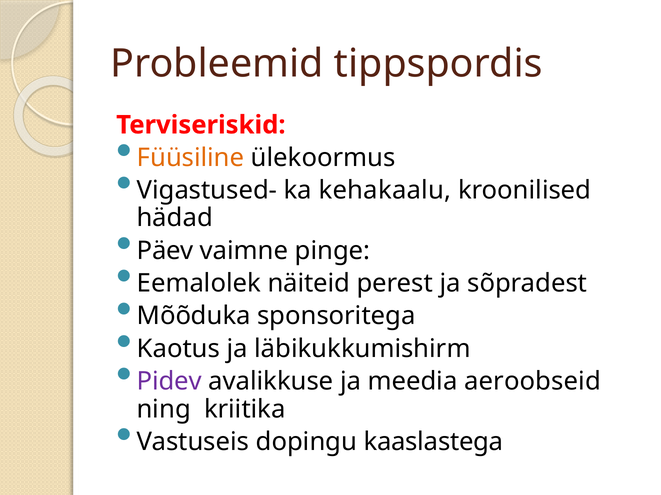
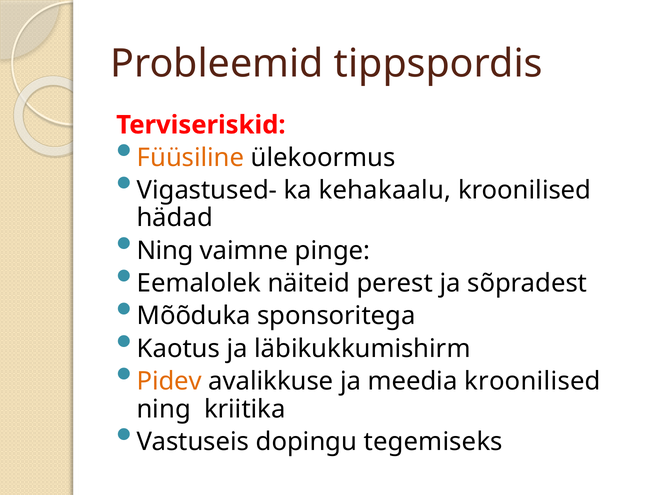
Päev at (165, 251): Päev -> Ning
Pidev colour: purple -> orange
meedia aeroobseid: aeroobseid -> kroonilised
kaaslastega: kaaslastega -> tegemiseks
